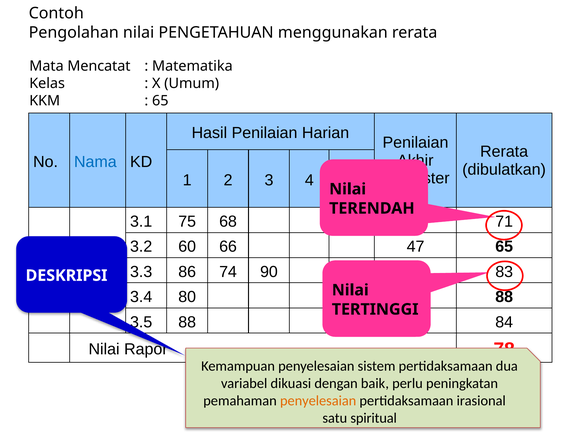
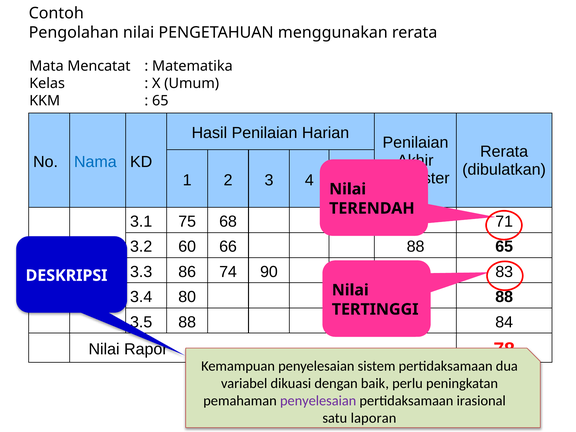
66 47: 47 -> 88
penyelesaian at (318, 401) colour: orange -> purple
spiritual: spiritual -> laporan
